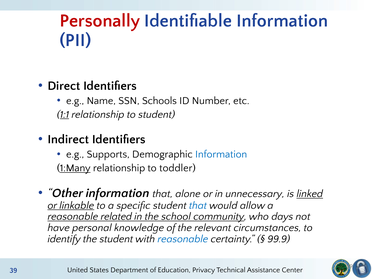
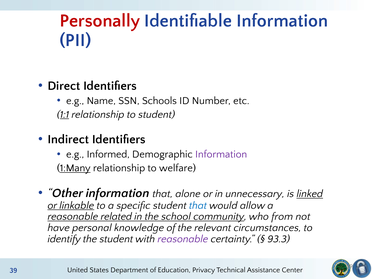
Supports: Supports -> Informed
Information at (221, 154) colour: blue -> purple
toddler: toddler -> welfare
days: days -> from
reasonable at (183, 239) colour: blue -> purple
99.9: 99.9 -> 93.3
